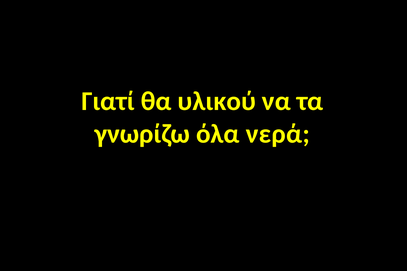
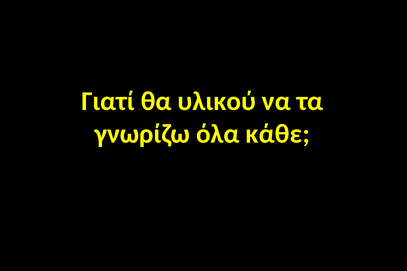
νερά: νερά -> κάθε
